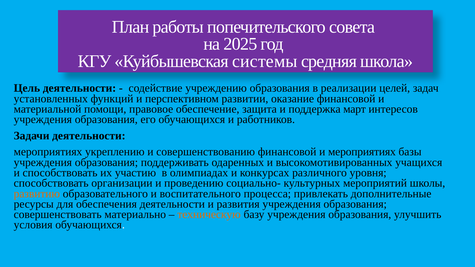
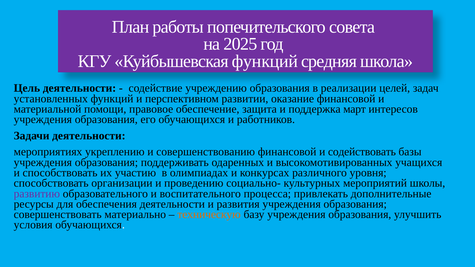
Куйбышевская системы: системы -> функций
и мероприятиях: мероприятиях -> содействовать
развитию colour: orange -> purple
